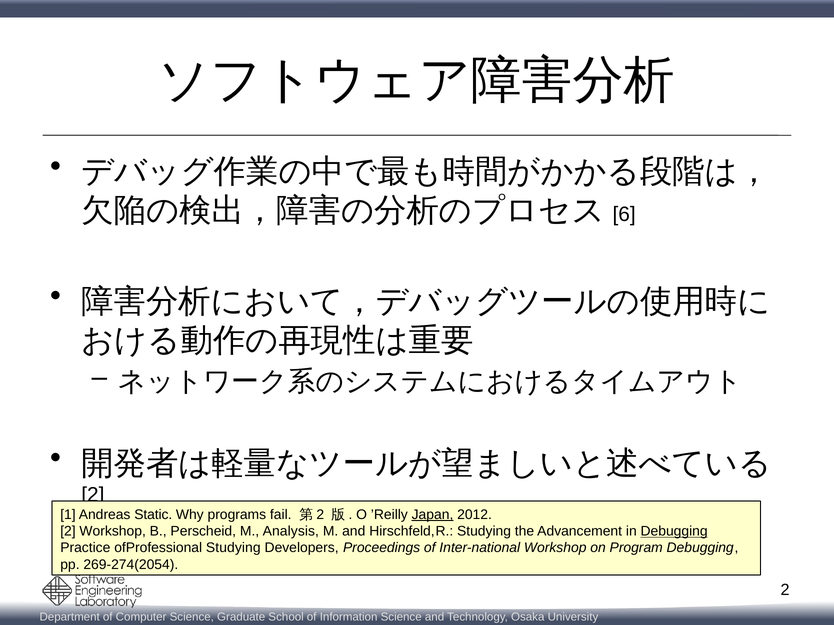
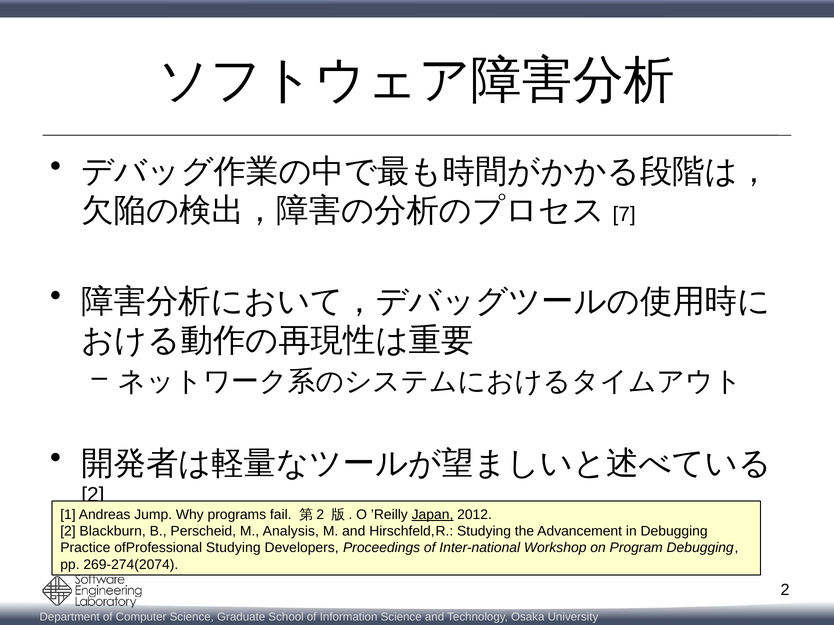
6: 6 -> 7
Static: Static -> Jump
2 Workshop: Workshop -> Blackburn
Debugging at (674, 532) underline: present -> none
269-274(2054: 269-274(2054 -> 269-274(2074
